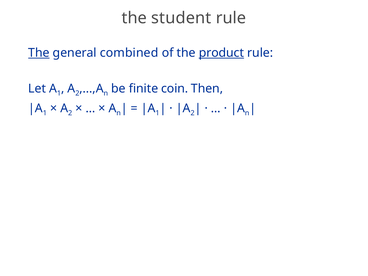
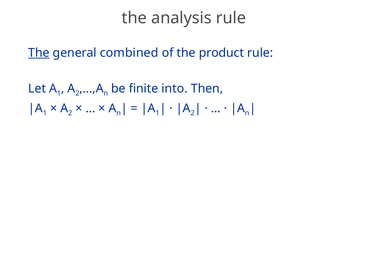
student: student -> analysis
product underline: present -> none
coin: coin -> into
